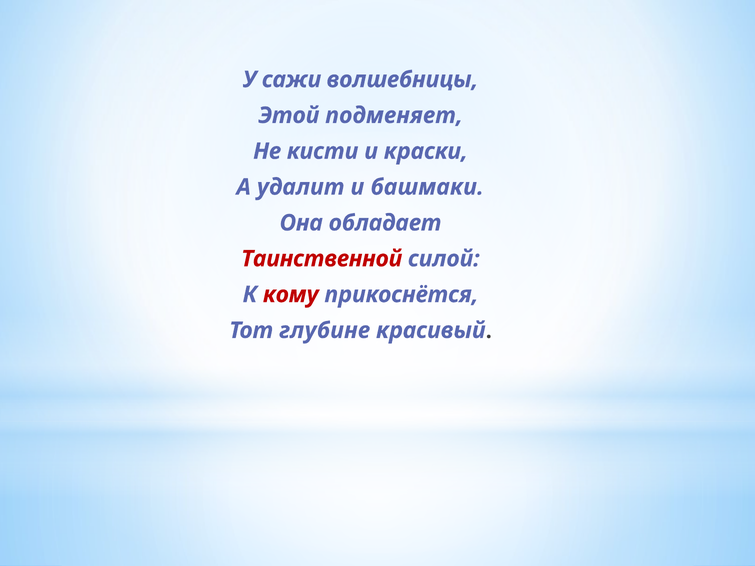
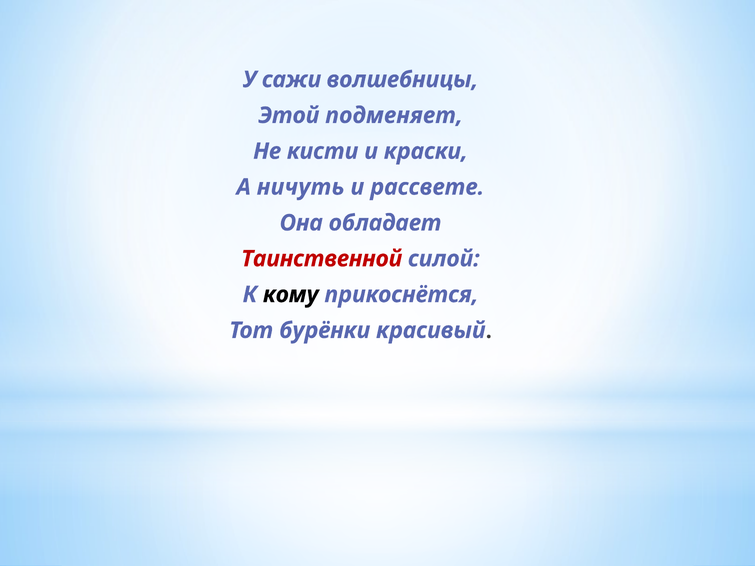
удалит: удалит -> ничуть
башмаки: башмаки -> рассвете
кому colour: red -> black
глубине: глубине -> бурёнки
